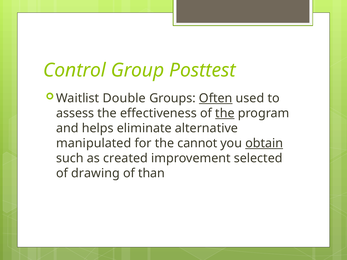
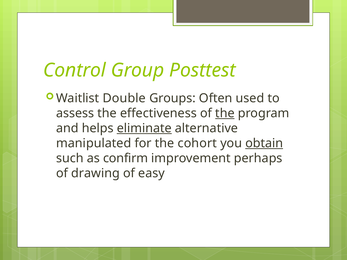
Often underline: present -> none
eliminate underline: none -> present
cannot: cannot -> cohort
created: created -> confirm
selected: selected -> perhaps
than: than -> easy
